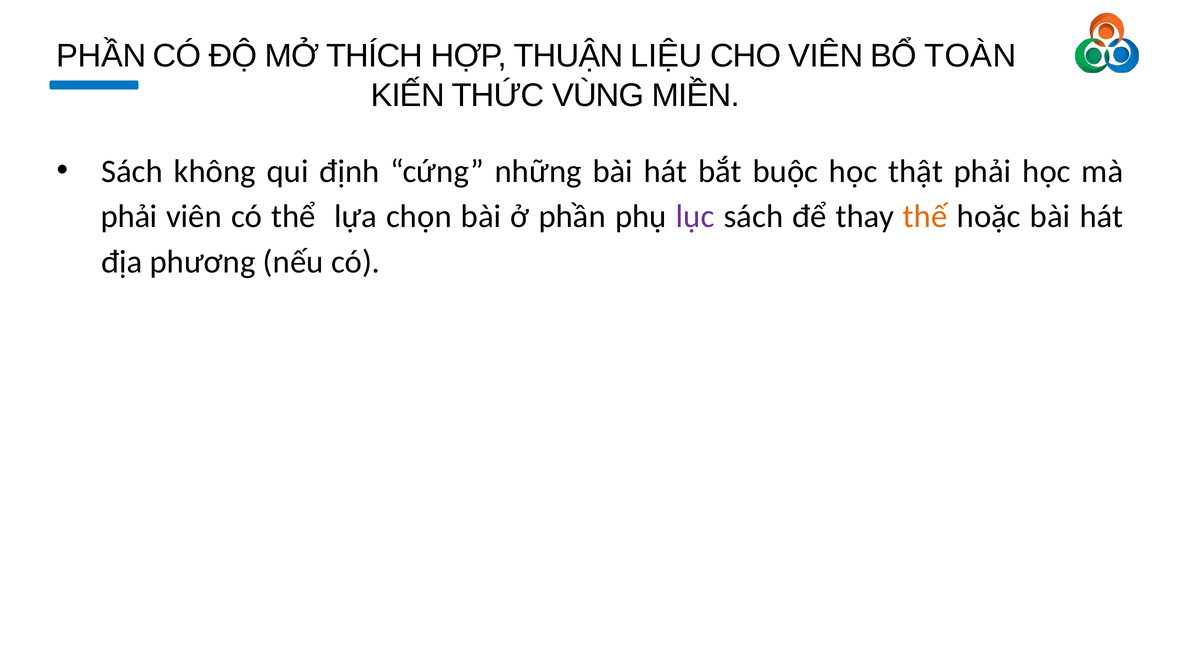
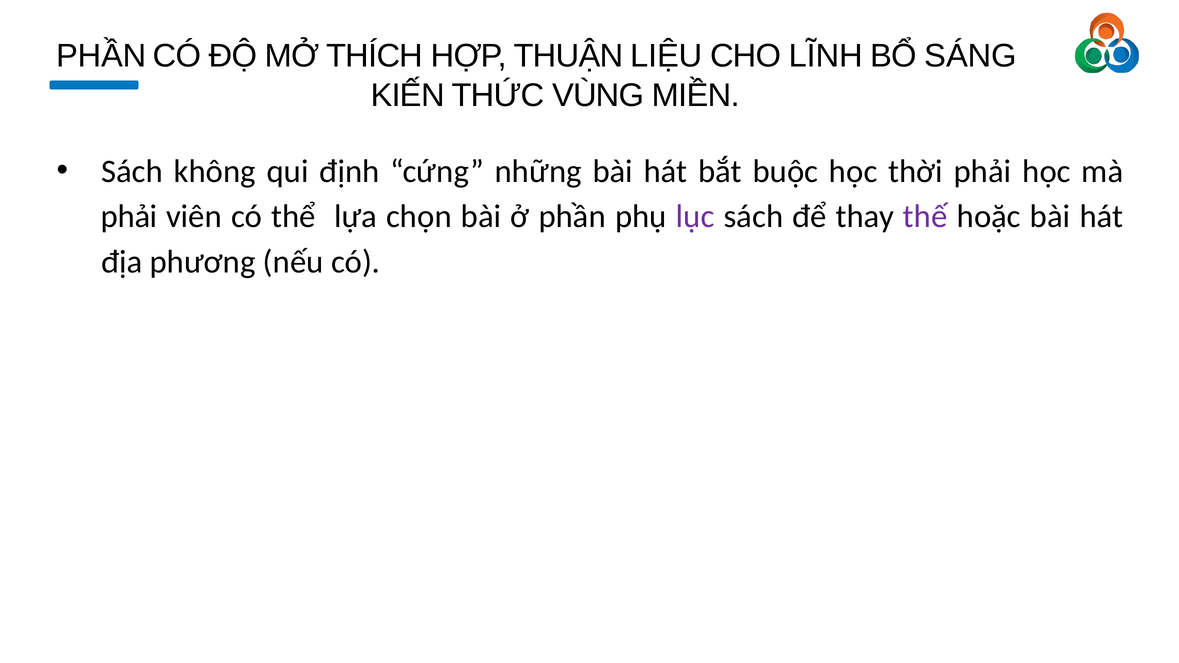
CHO VIÊN: VIÊN -> LĨNH
TOÀN: TOÀN -> SÁNG
thật: thật -> thời
thế colour: orange -> purple
